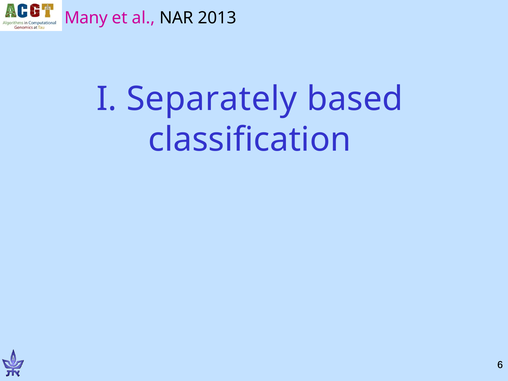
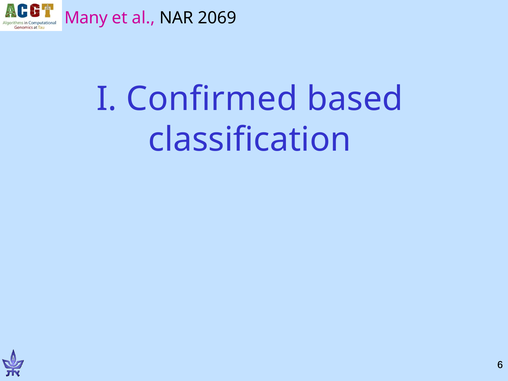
2013: 2013 -> 2069
Separately: Separately -> Confirmed
